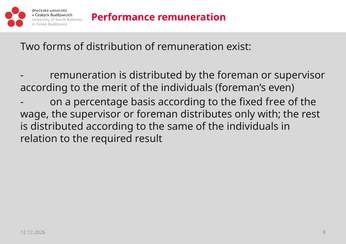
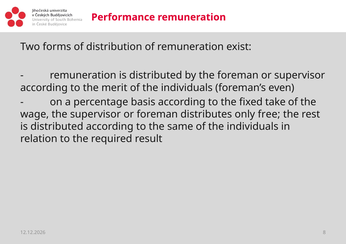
free: free -> take
with: with -> free
